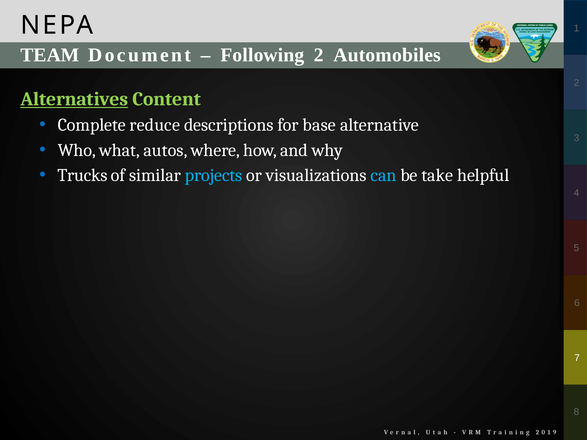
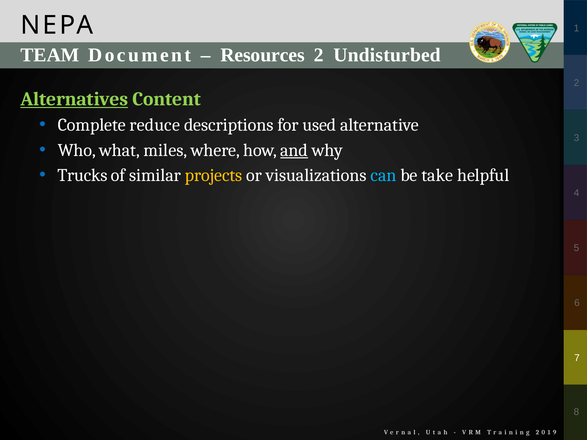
Following: Following -> Resources
Automobiles: Automobiles -> Undisturbed
base: base -> used
autos: autos -> miles
and underline: none -> present
projects colour: light blue -> yellow
